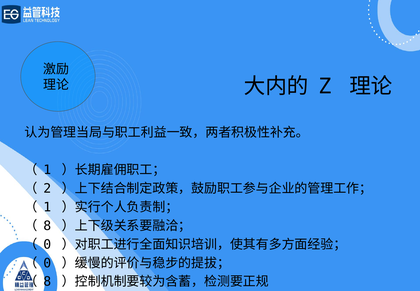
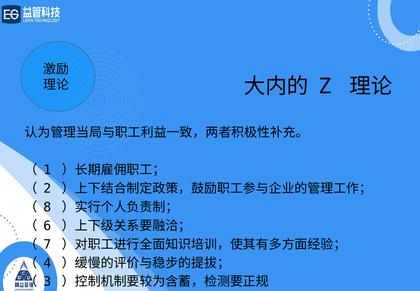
1 at (47, 207): 1 -> 8
8 at (47, 226): 8 -> 6
0 at (47, 244): 0 -> 7
0 at (47, 263): 0 -> 4
8 at (47, 281): 8 -> 3
